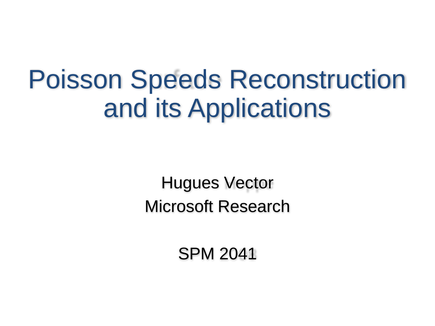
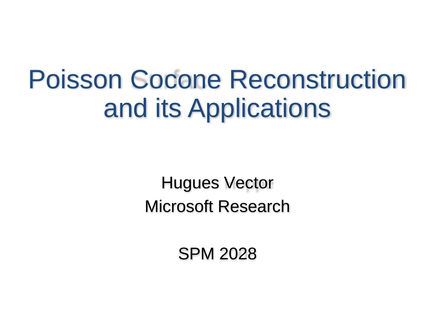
Speeds: Speeds -> Cocone
2041: 2041 -> 2028
